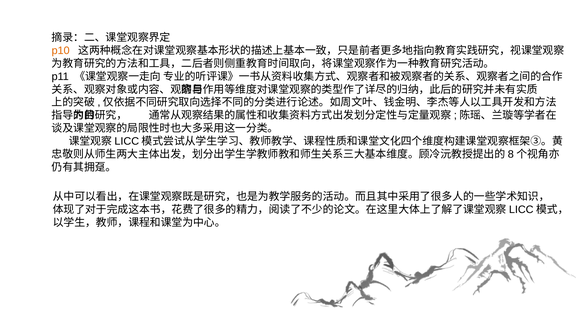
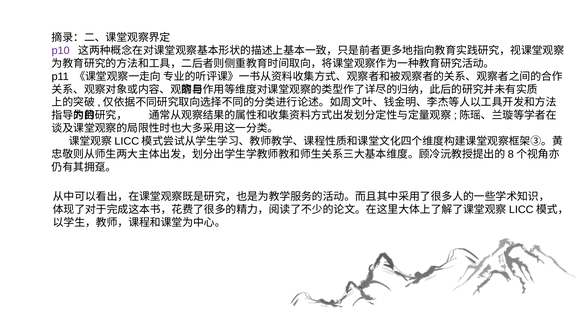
p10 colour: orange -> purple
